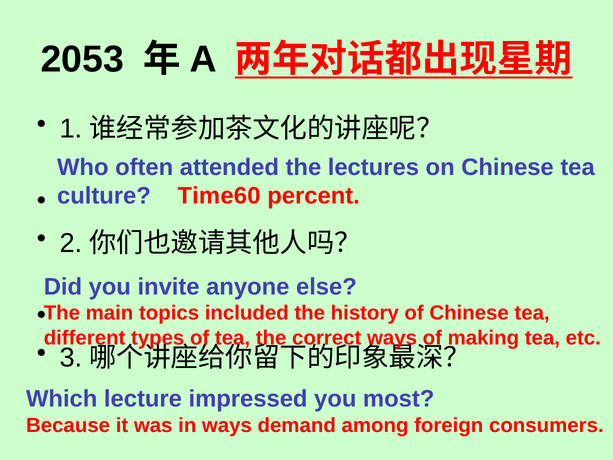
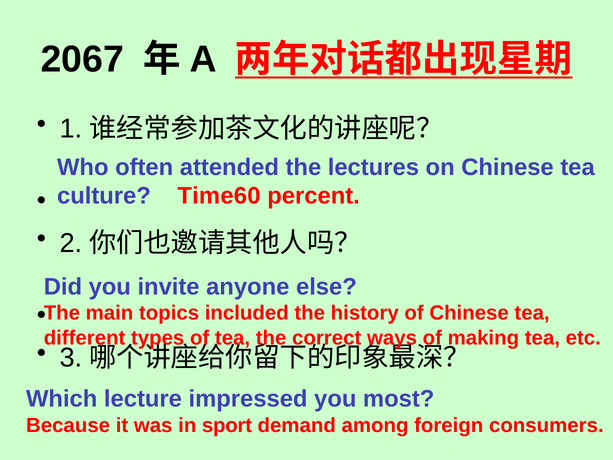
2053: 2053 -> 2067
in ways: ways -> sport
